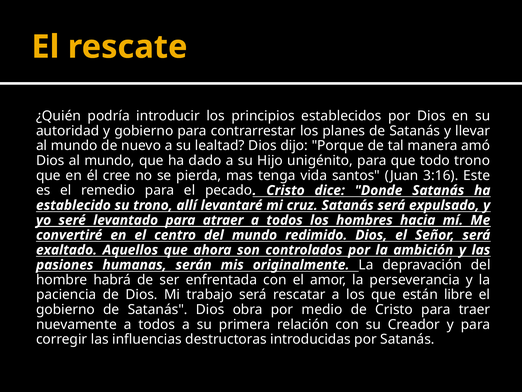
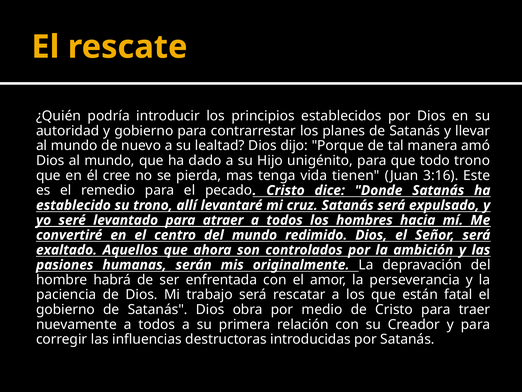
santos: santos -> tienen
libre: libre -> fatal
